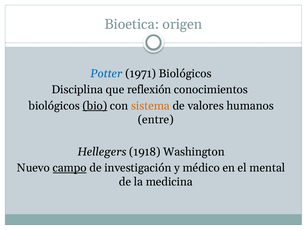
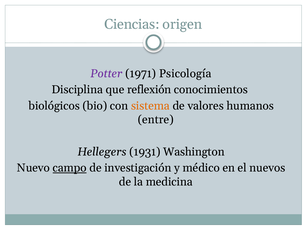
Bioetica: Bioetica -> Ciencias
Potter colour: blue -> purple
1971 Biológicos: Biológicos -> Psicología
bio underline: present -> none
1918: 1918 -> 1931
mental: mental -> nuevos
